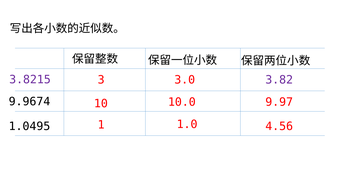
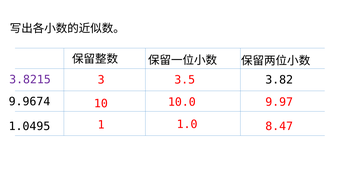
3.0: 3.0 -> 3.5
3.82 colour: purple -> black
4.56: 4.56 -> 8.47
